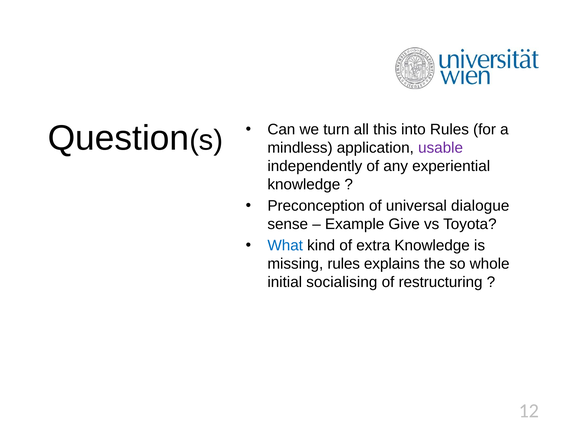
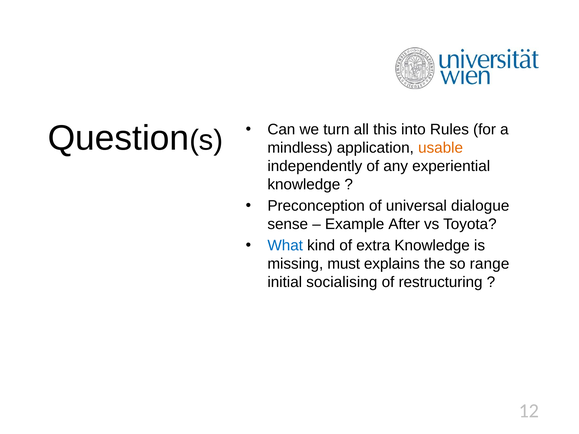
usable colour: purple -> orange
Give: Give -> After
missing rules: rules -> must
whole: whole -> range
